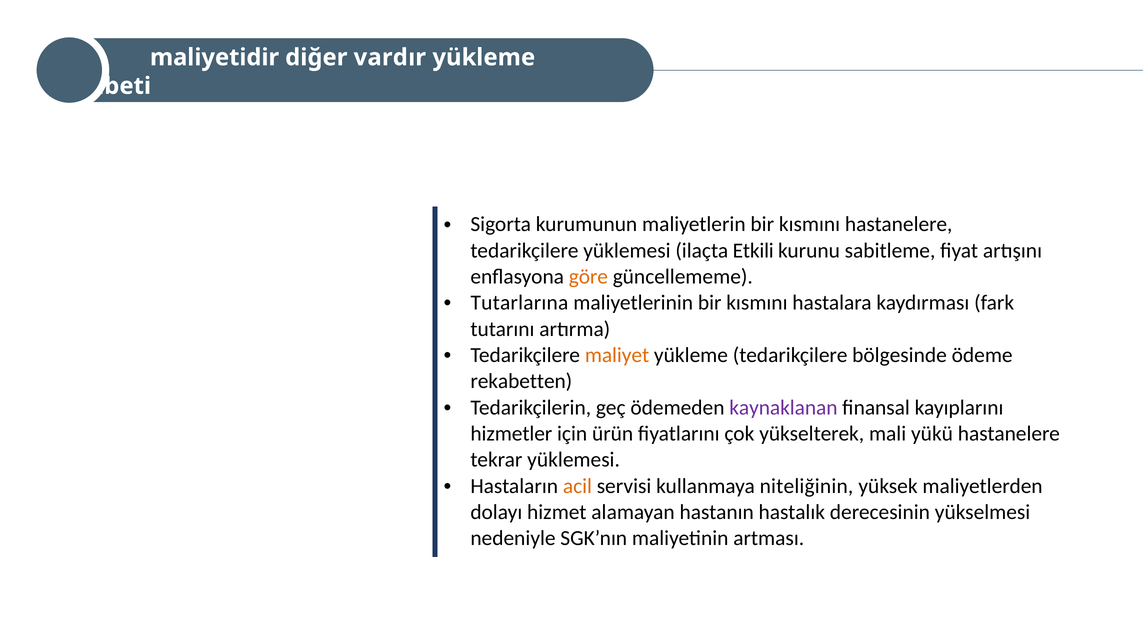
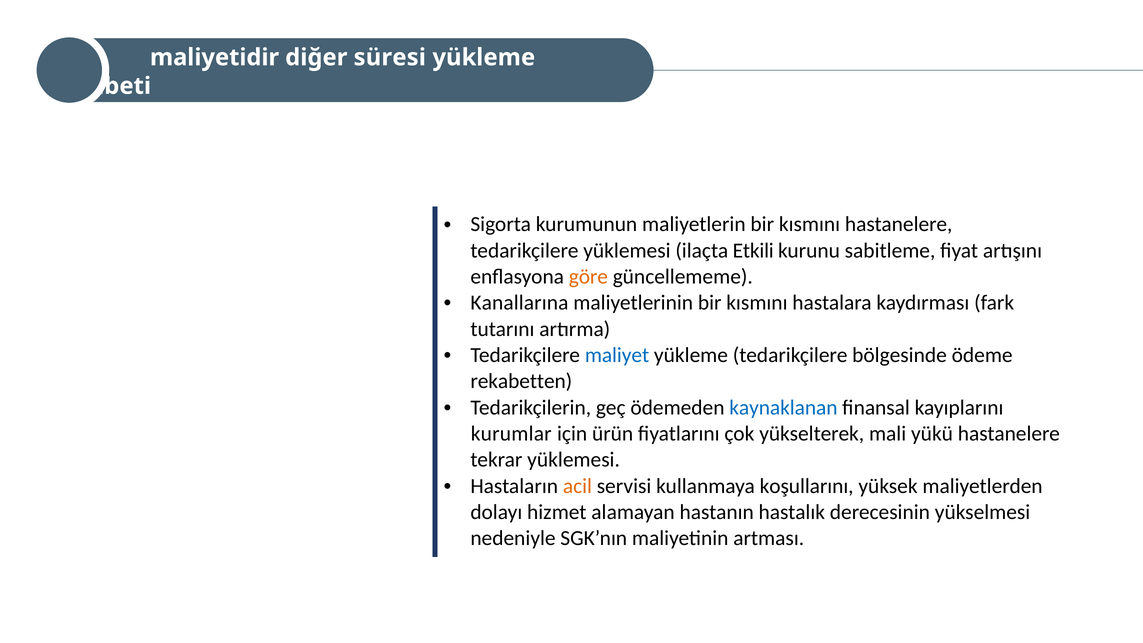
vardır: vardır -> süresi
Tutarlarına: Tutarlarına -> Kanallarına
maliyet colour: orange -> blue
kaynaklanan colour: purple -> blue
hizmetler: hizmetler -> kurumlar
niteliğinin: niteliğinin -> koşullarını
